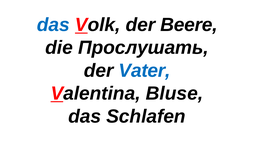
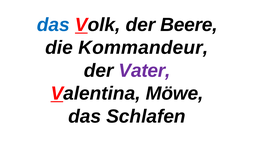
Прослушать: Прослушать -> Kommandeur
Vater colour: blue -> purple
Bluse: Bluse -> Möwe
